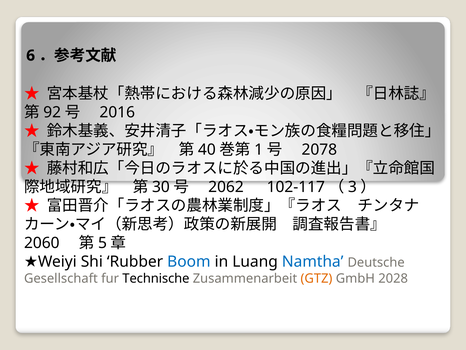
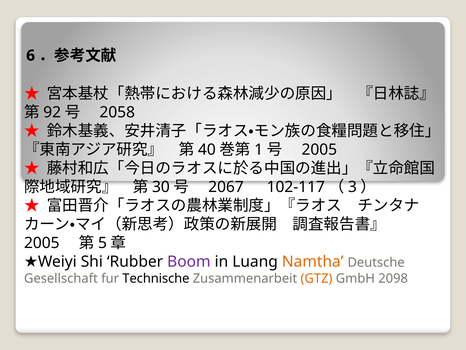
2016: 2016 -> 2058
2078 at (319, 149): 2078 -> 2005
2062: 2062 -> 2067
2060 at (42, 243): 2060 -> 2005
Boom colour: blue -> purple
Namtha colour: blue -> orange
2028: 2028 -> 2098
